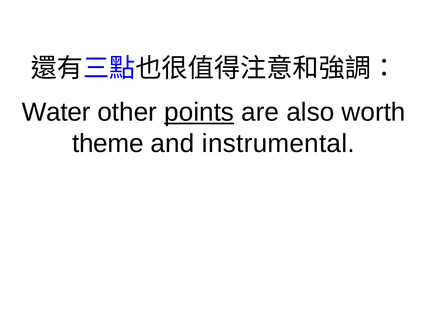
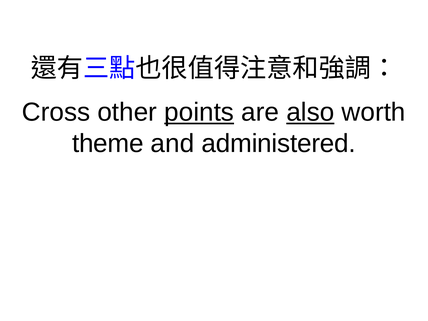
Water: Water -> Cross
also underline: none -> present
instrumental: instrumental -> administered
